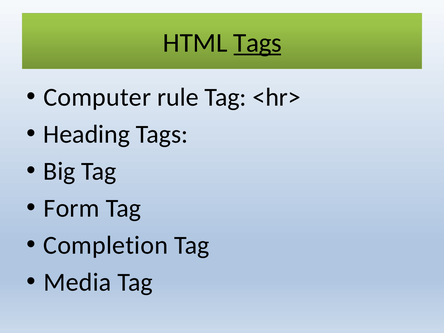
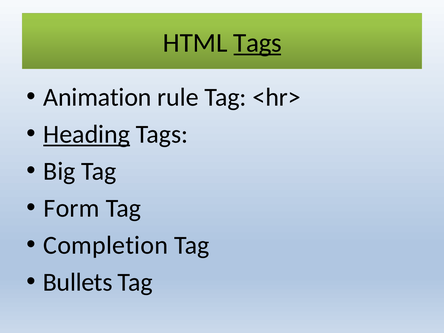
Computer: Computer -> Animation
Heading underline: none -> present
Media: Media -> Bullets
